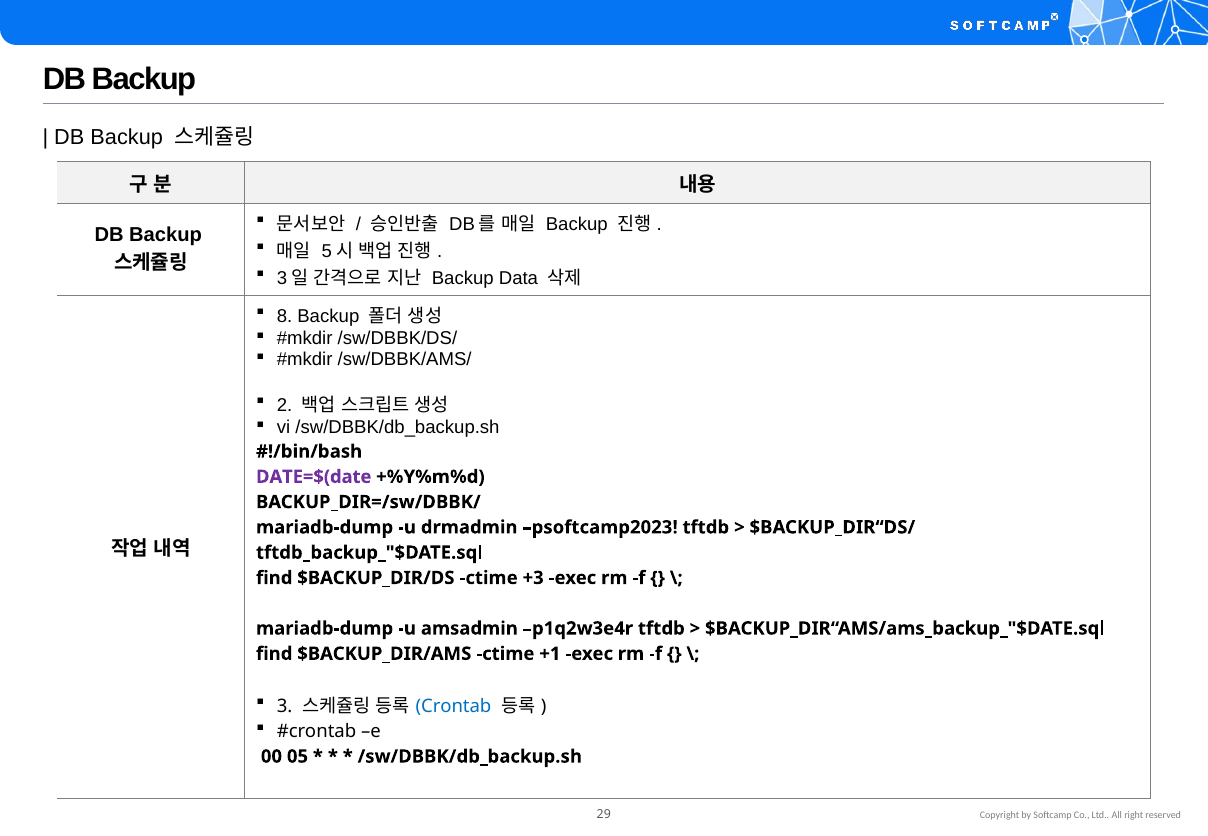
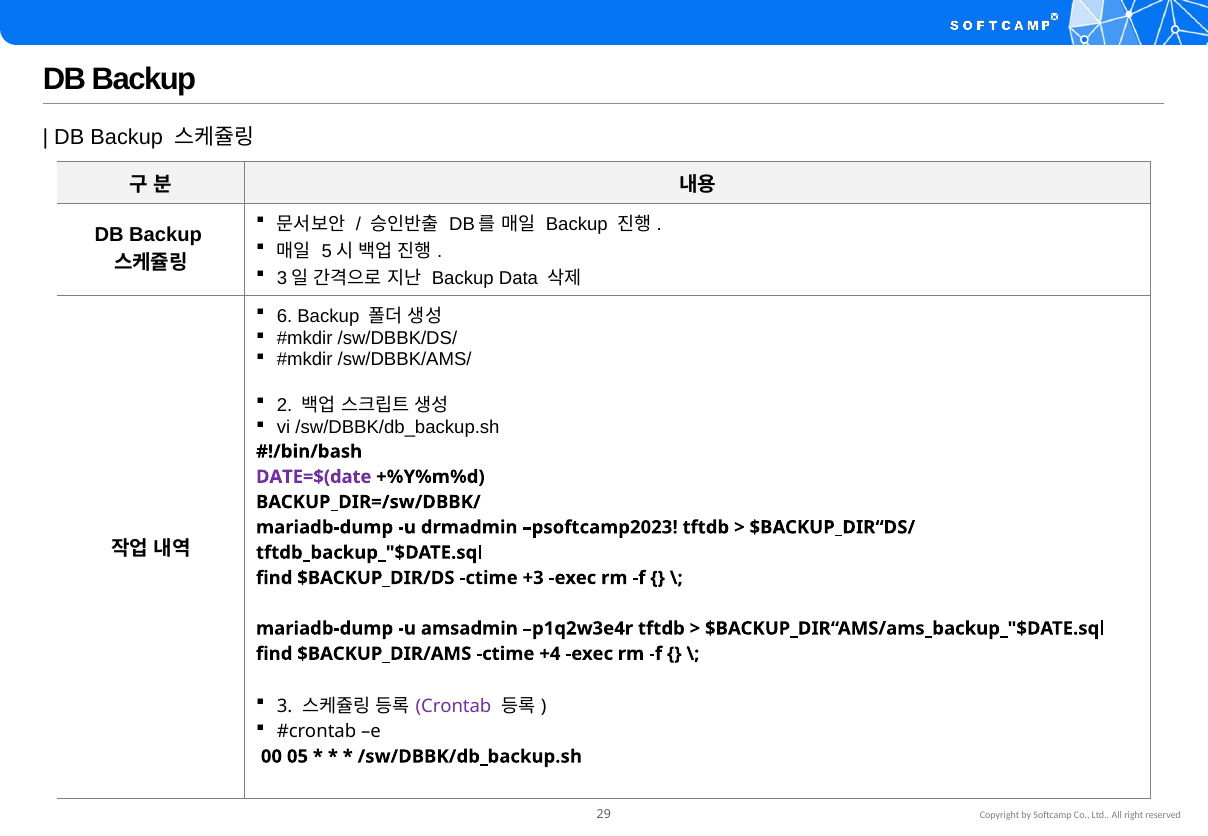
8: 8 -> 6
+1: +1 -> +4
Crontab colour: blue -> purple
